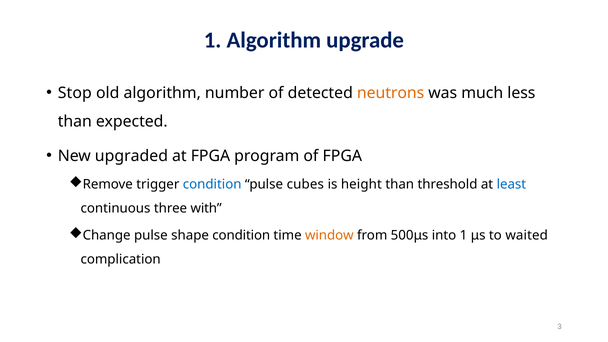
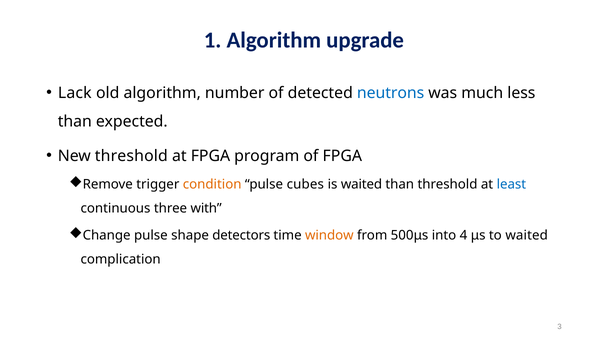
Stop: Stop -> Lack
neutrons colour: orange -> blue
New upgraded: upgraded -> threshold
condition at (212, 185) colour: blue -> orange
is height: height -> waited
shape condition: condition -> detectors
into 1: 1 -> 4
